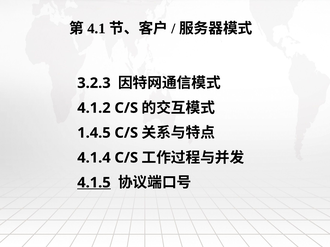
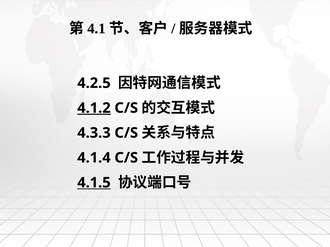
3.2.3: 3.2.3 -> 4.2.5
4.1.2 underline: none -> present
1.4.5: 1.4.5 -> 4.3.3
